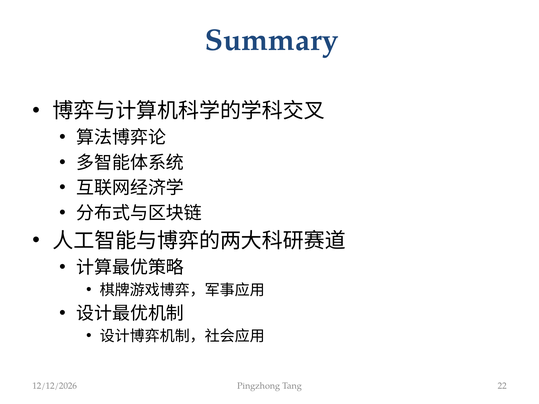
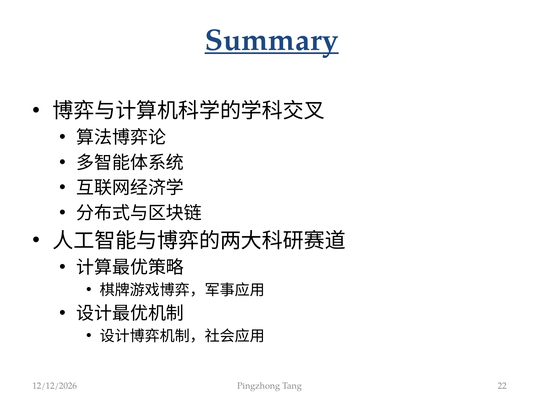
Summary underline: none -> present
